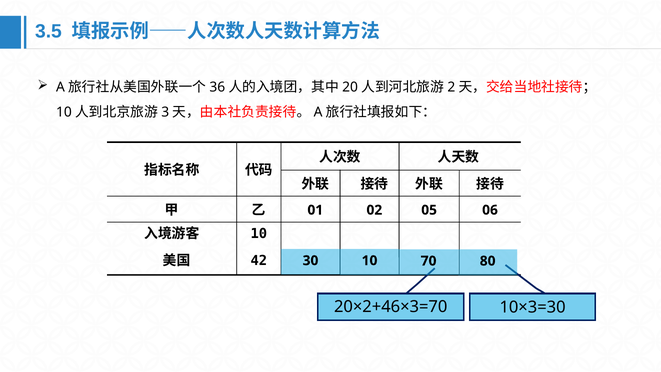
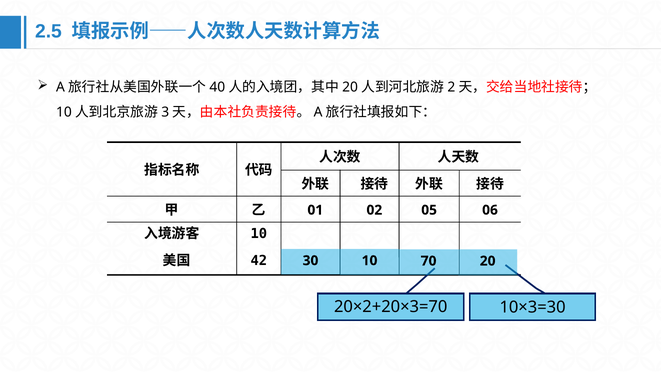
3.5: 3.5 -> 2.5
36: 36 -> 40
30 80: 80 -> 20
20×2+46×3=70: 20×2+46×3=70 -> 20×2+20×3=70
